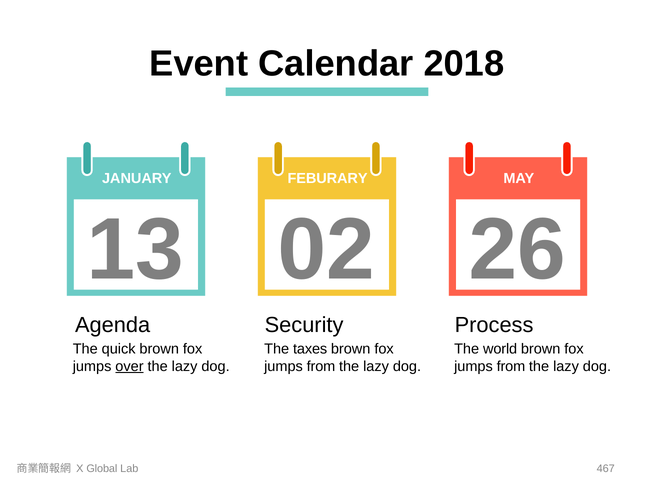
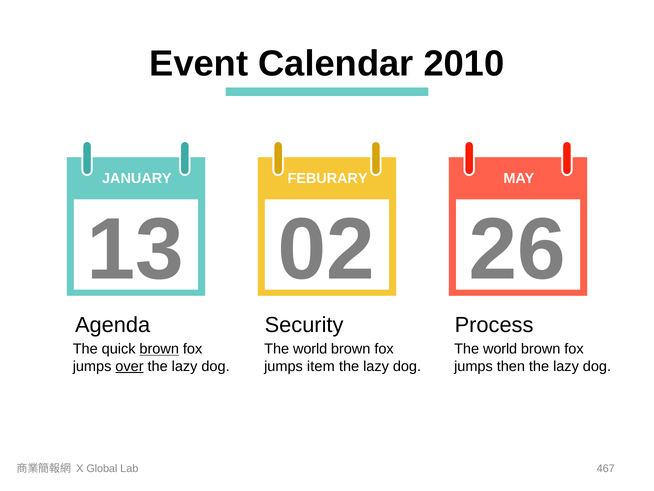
2018: 2018 -> 2010
brown at (159, 349) underline: none -> present
taxes at (310, 349): taxes -> world
from at (321, 366): from -> item
from at (511, 366): from -> then
